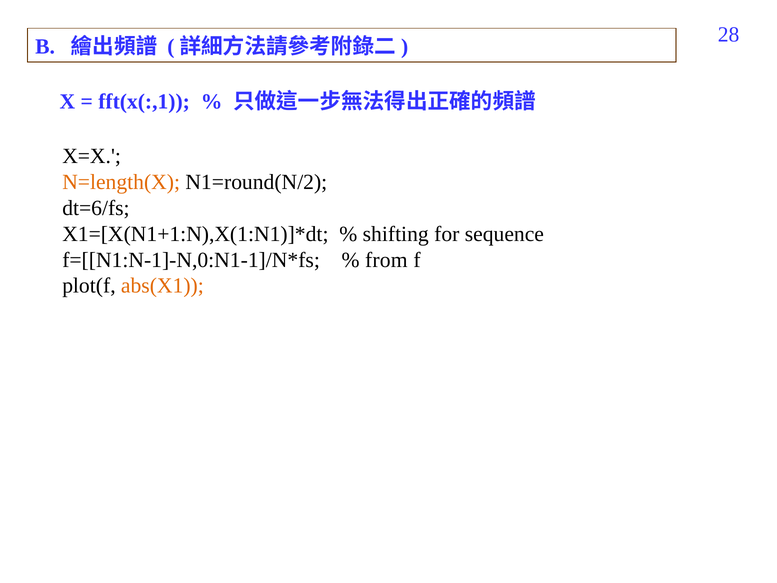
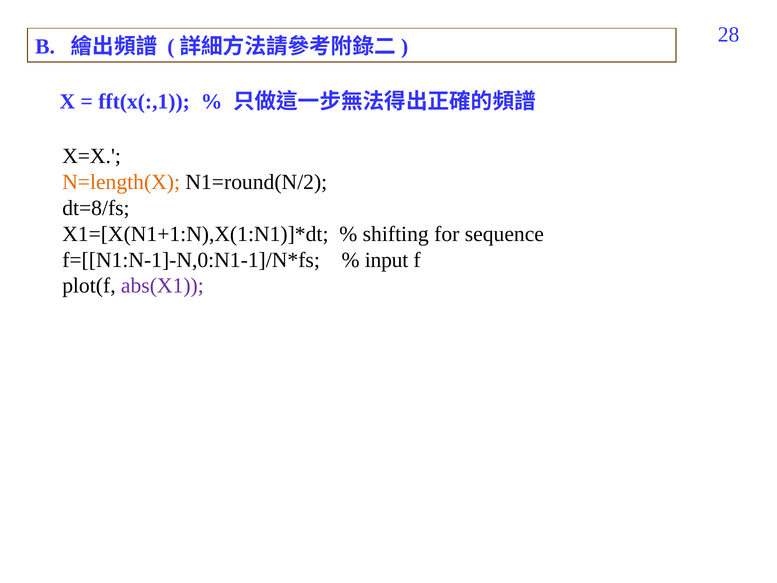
dt=6/fs: dt=6/fs -> dt=8/fs
from: from -> input
abs(X1 colour: orange -> purple
